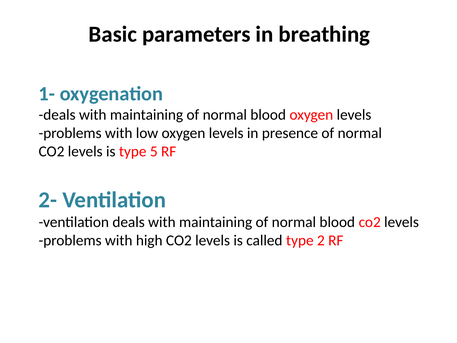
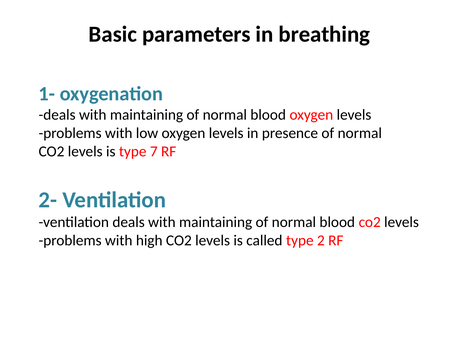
5: 5 -> 7
